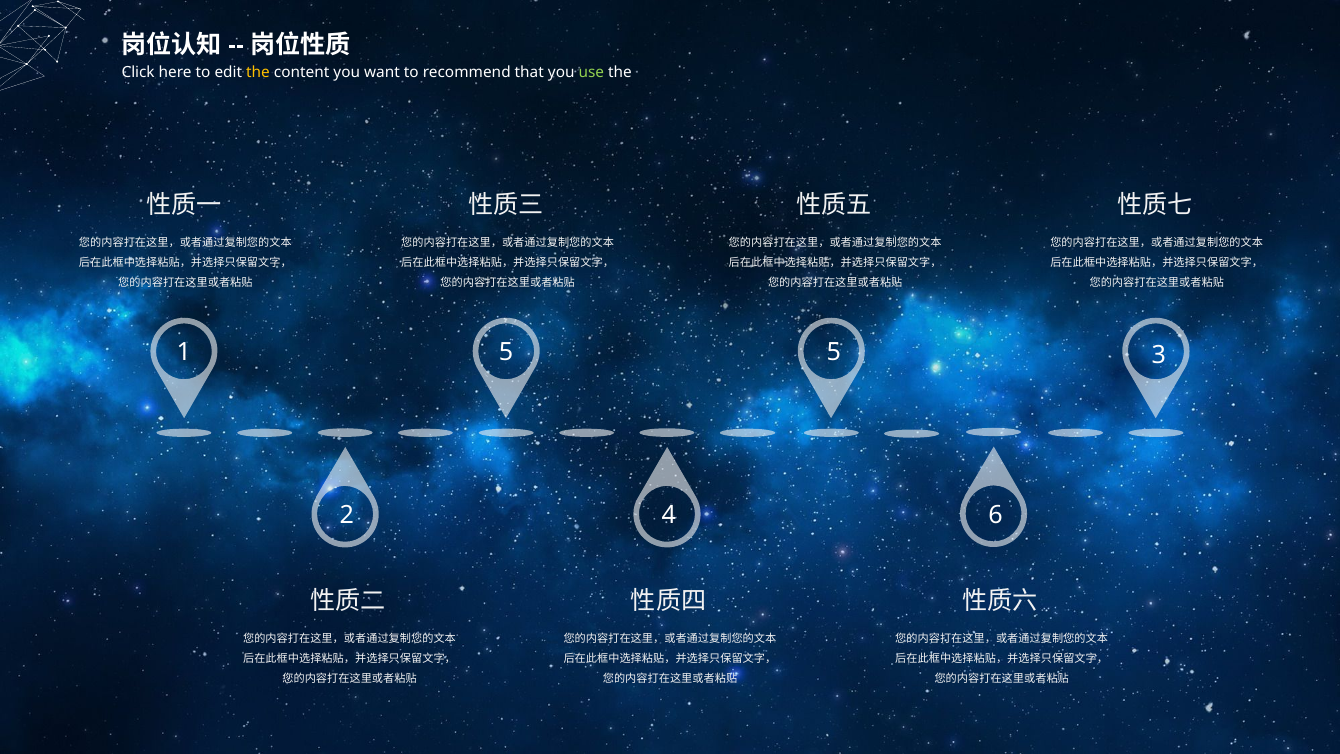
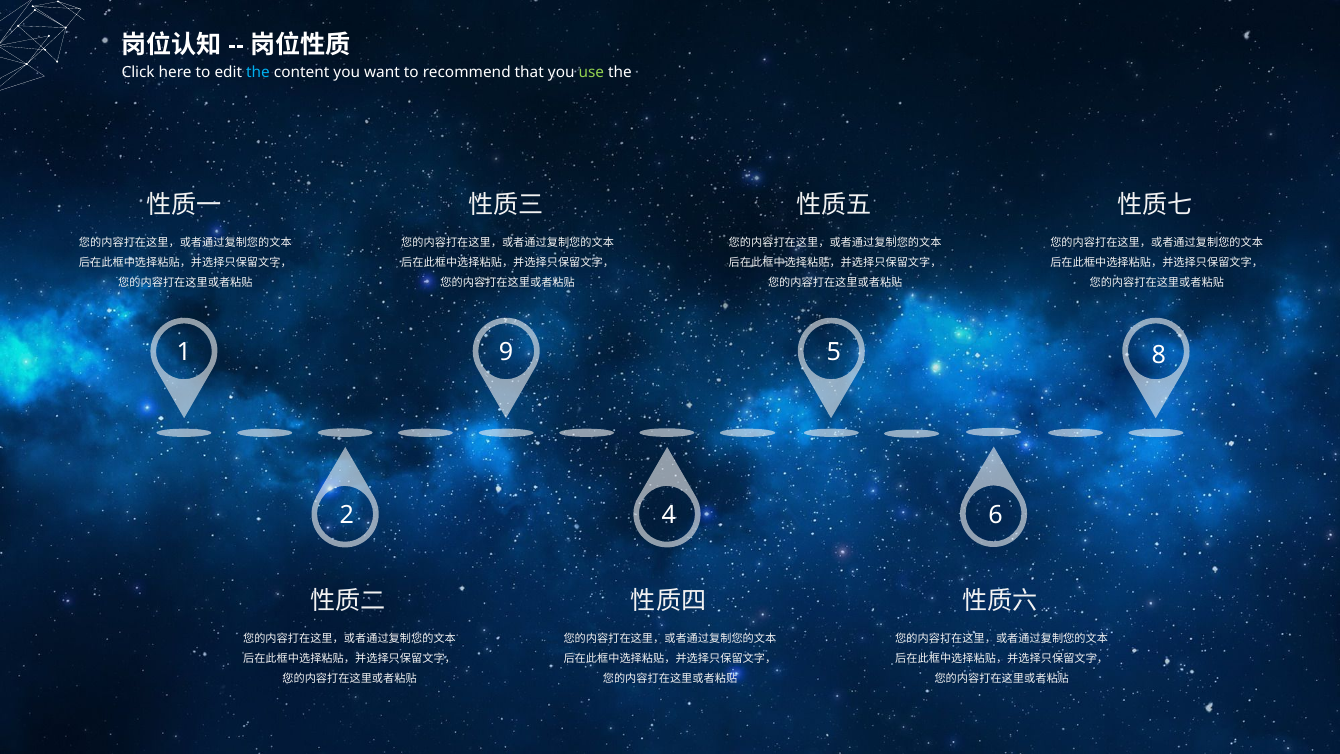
the at (258, 73) colour: yellow -> light blue
1 5: 5 -> 9
3: 3 -> 8
